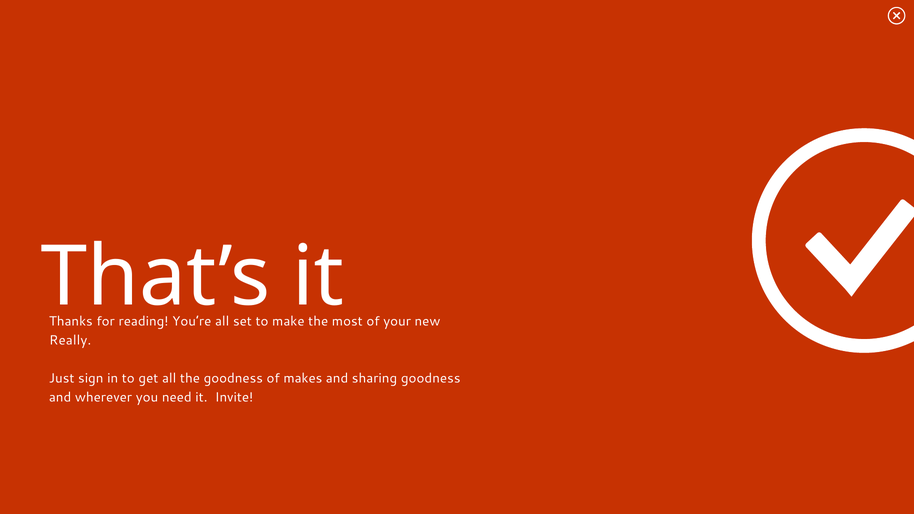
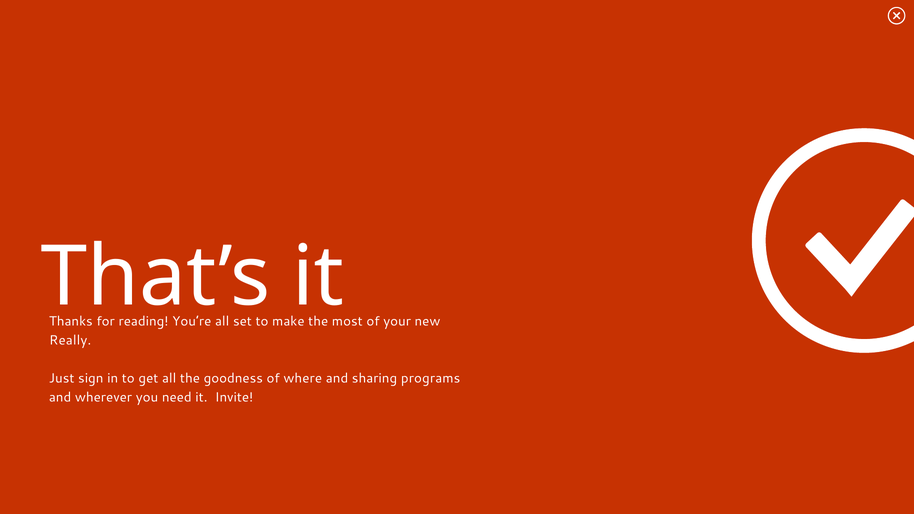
makes: makes -> where
sharing goodness: goodness -> programs
